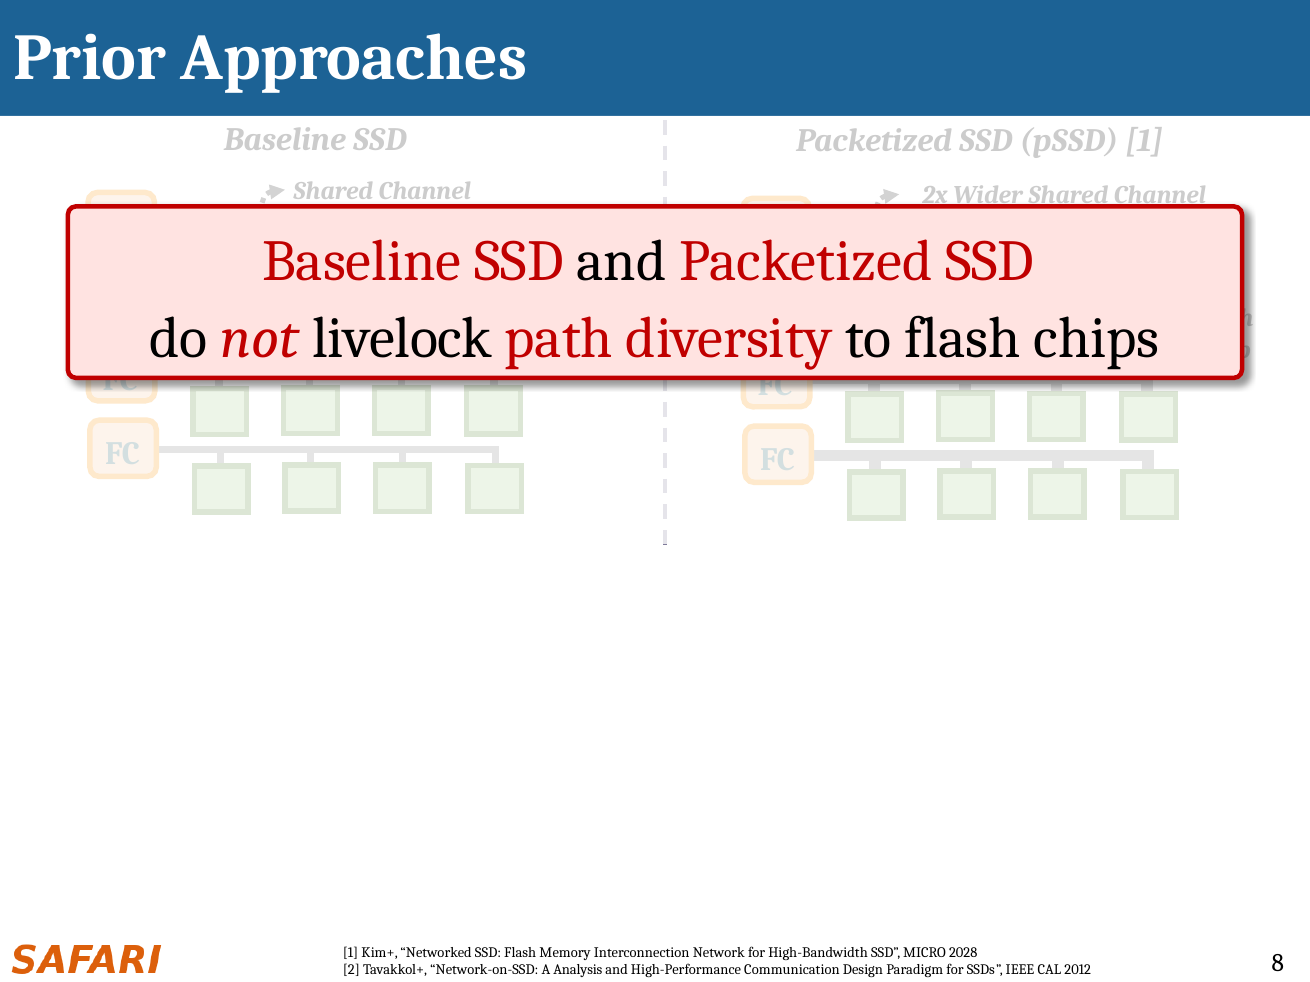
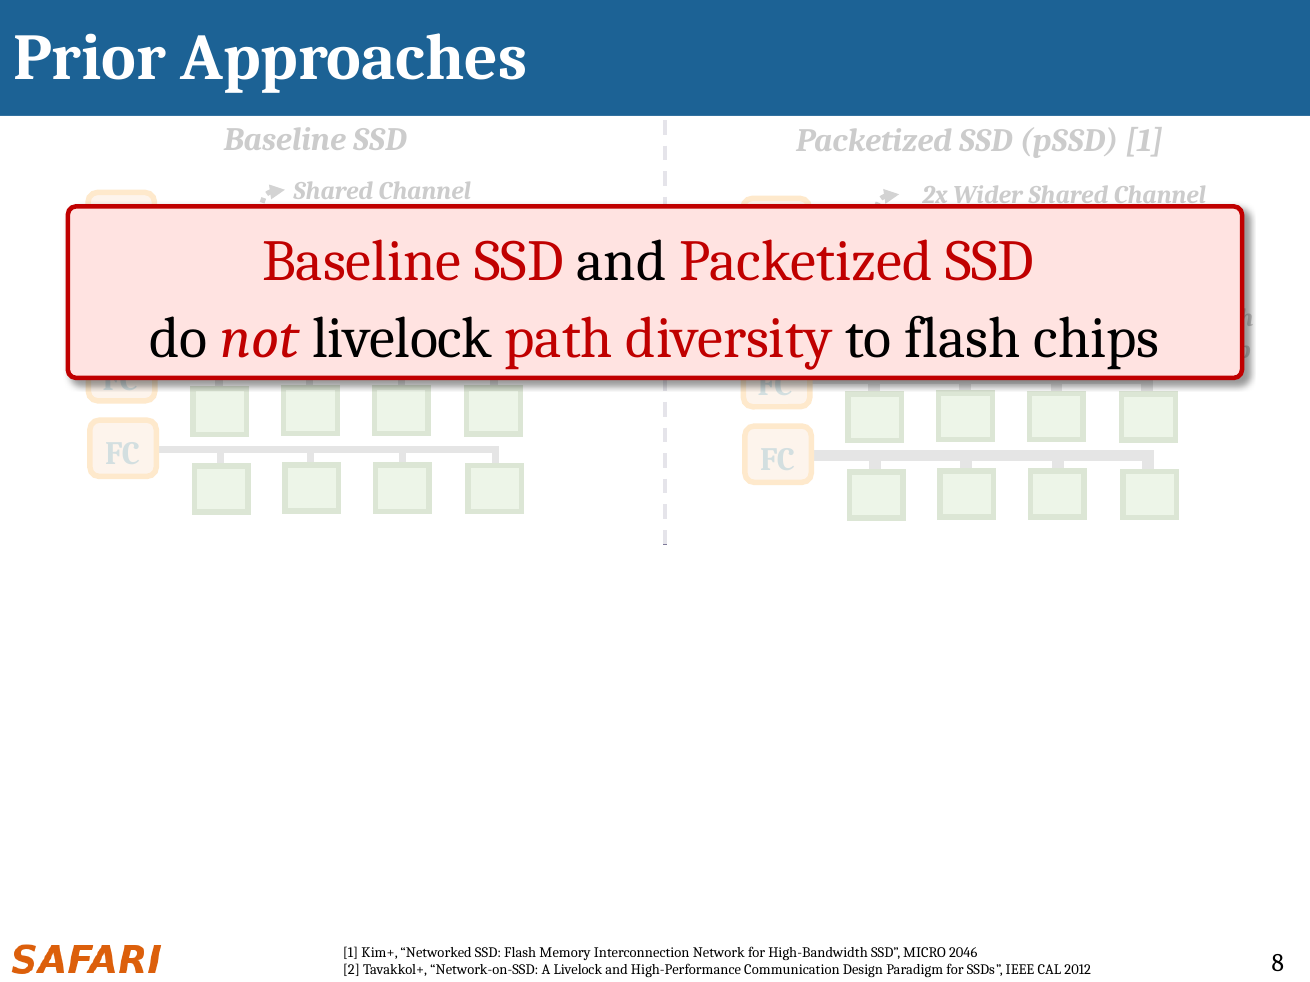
2028: 2028 -> 2046
A Analysis: Analysis -> Livelock
